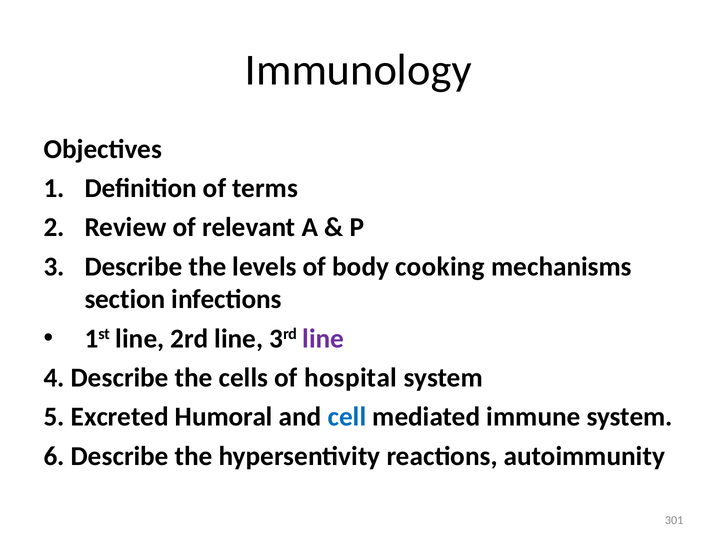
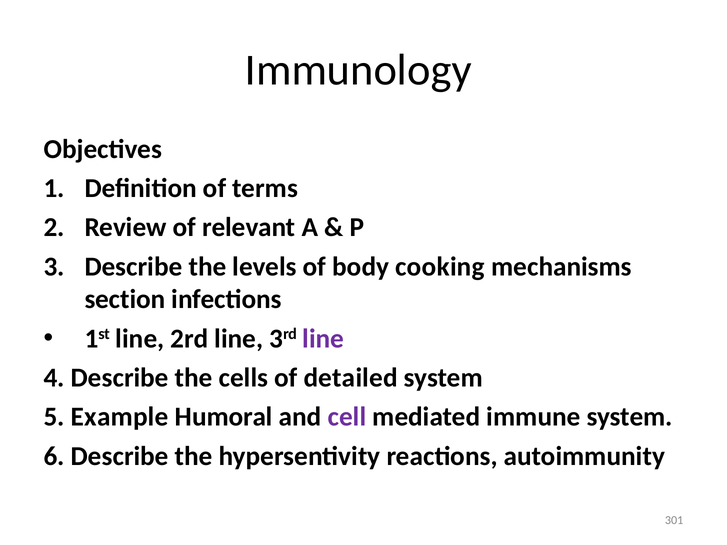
hospital: hospital -> detailed
Excreted: Excreted -> Example
cell colour: blue -> purple
